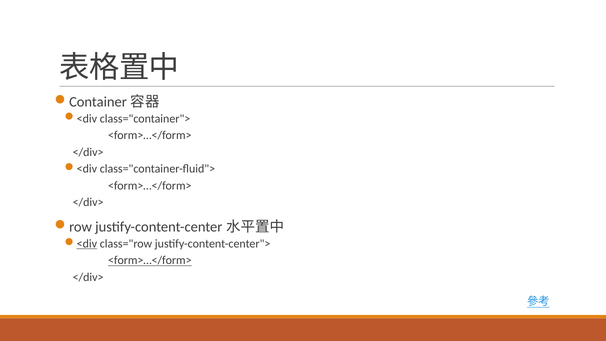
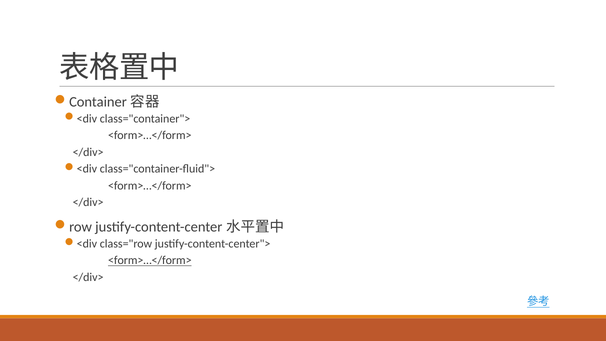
<div at (87, 244) underline: present -> none
